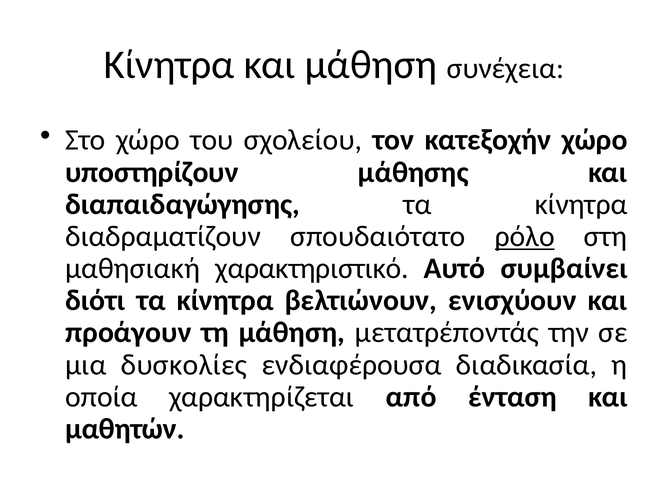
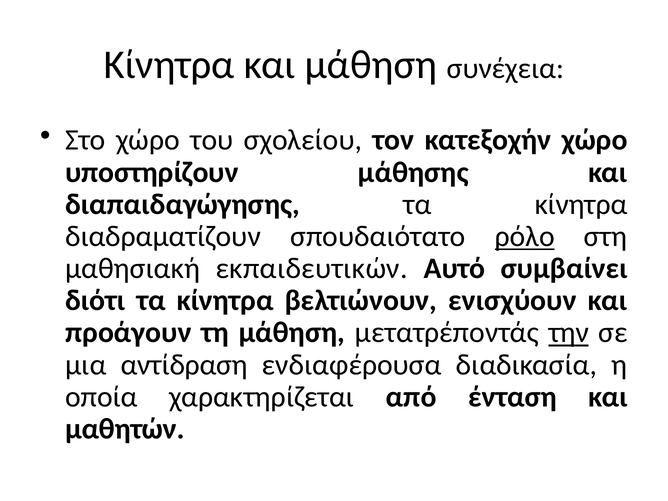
χαρακτηριστικό: χαρακτηριστικό -> εκπαιδευτικών
την underline: none -> present
δυσκολίες: δυσκολίες -> αντίδραση
